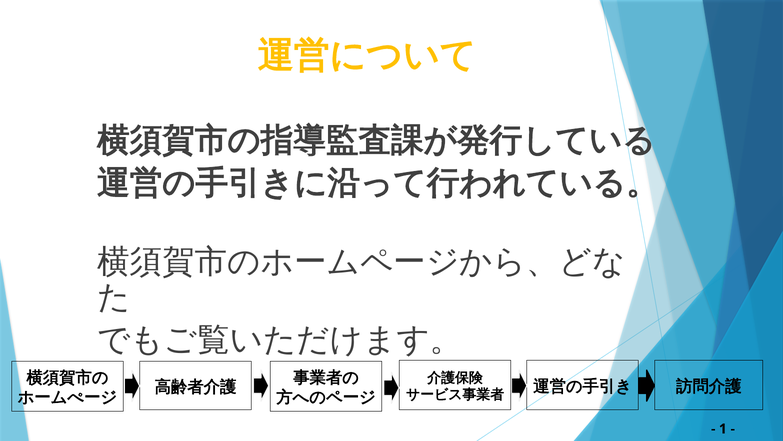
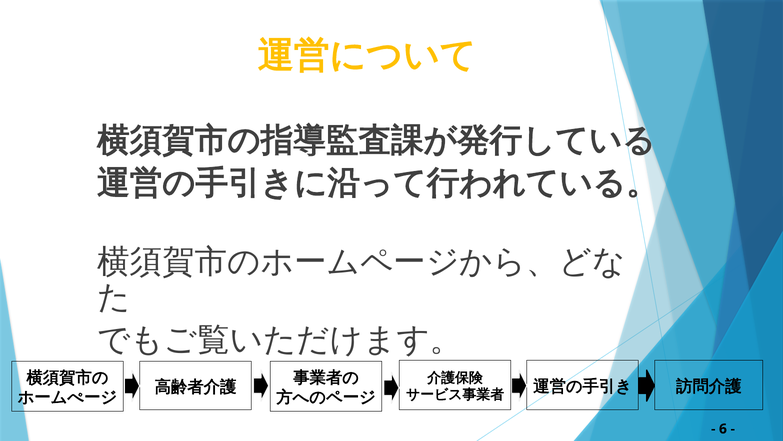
1: 1 -> 6
